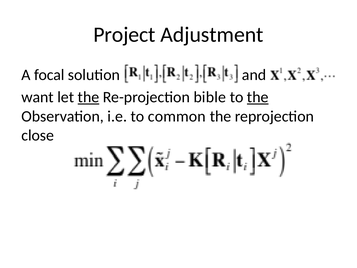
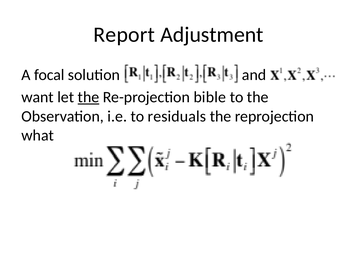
Project: Project -> Report
the at (258, 97) underline: present -> none
common: common -> residuals
close: close -> what
